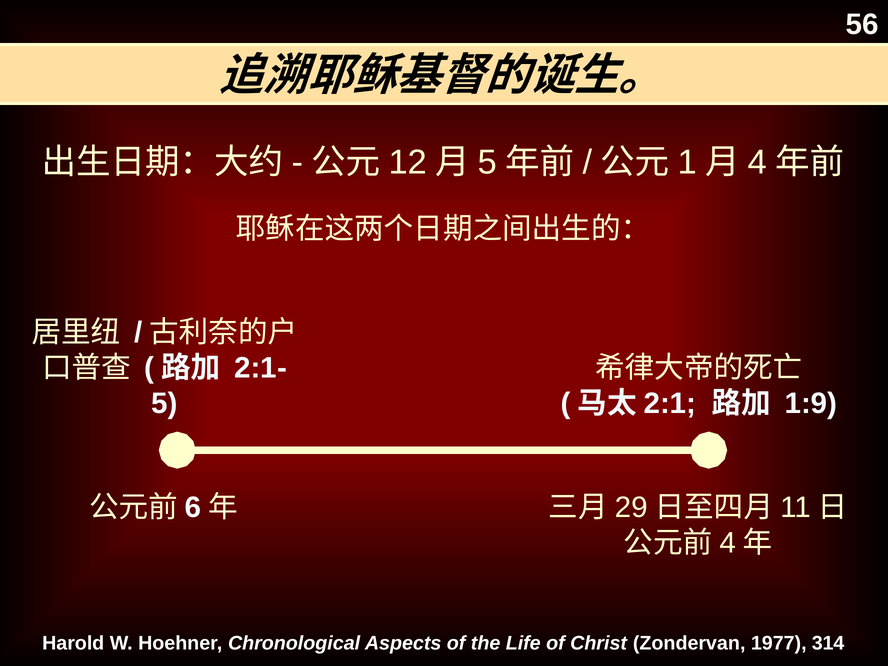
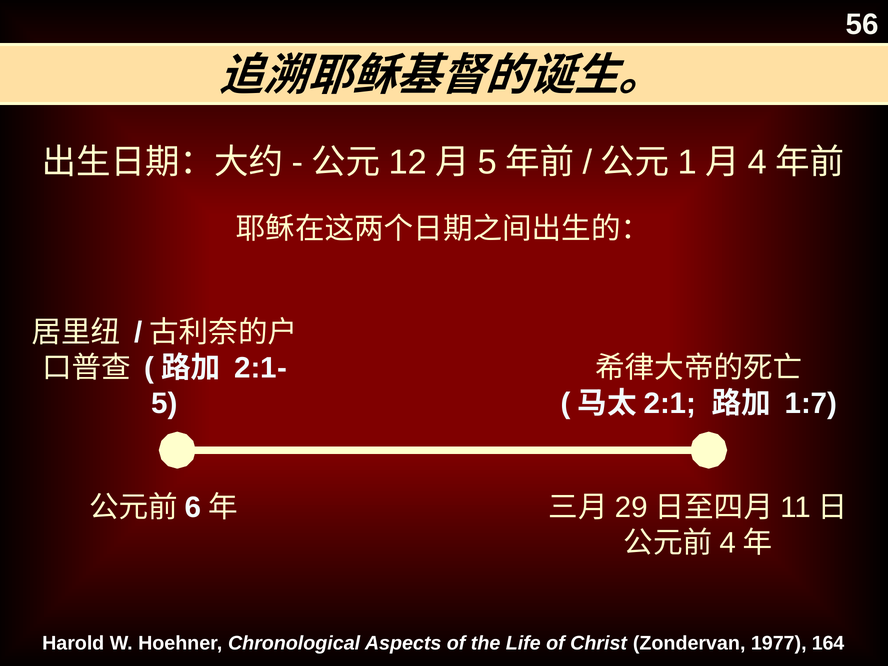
1:9: 1:9 -> 1:7
314: 314 -> 164
